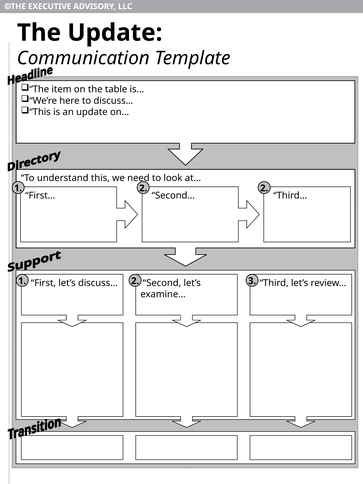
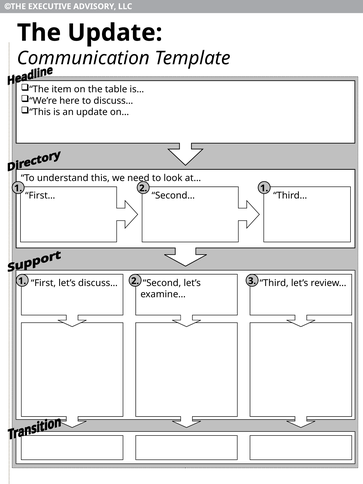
2 2: 2 -> 1
